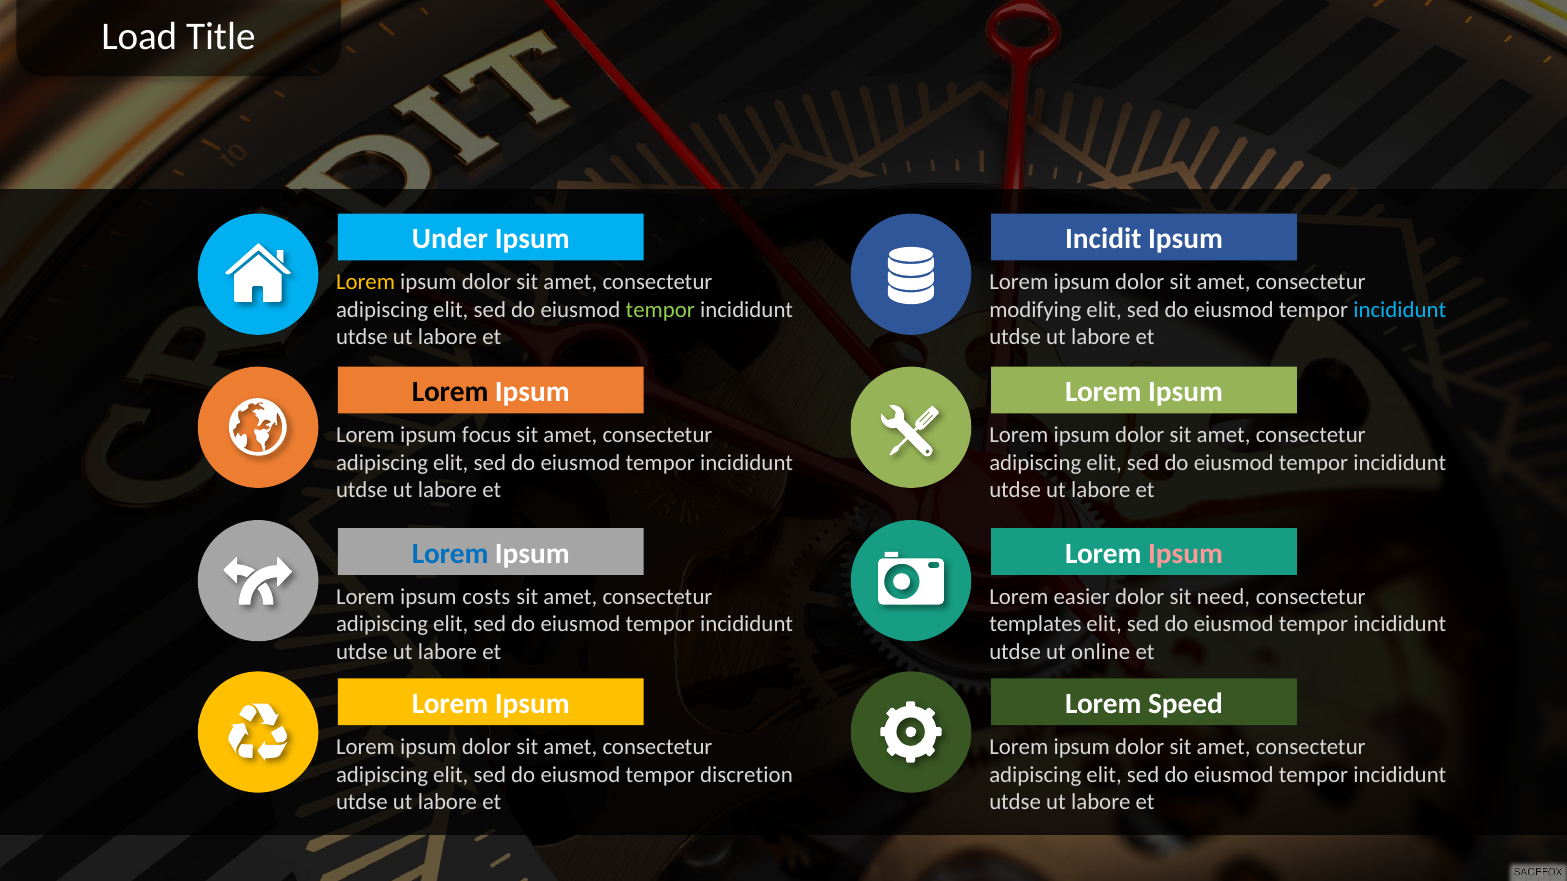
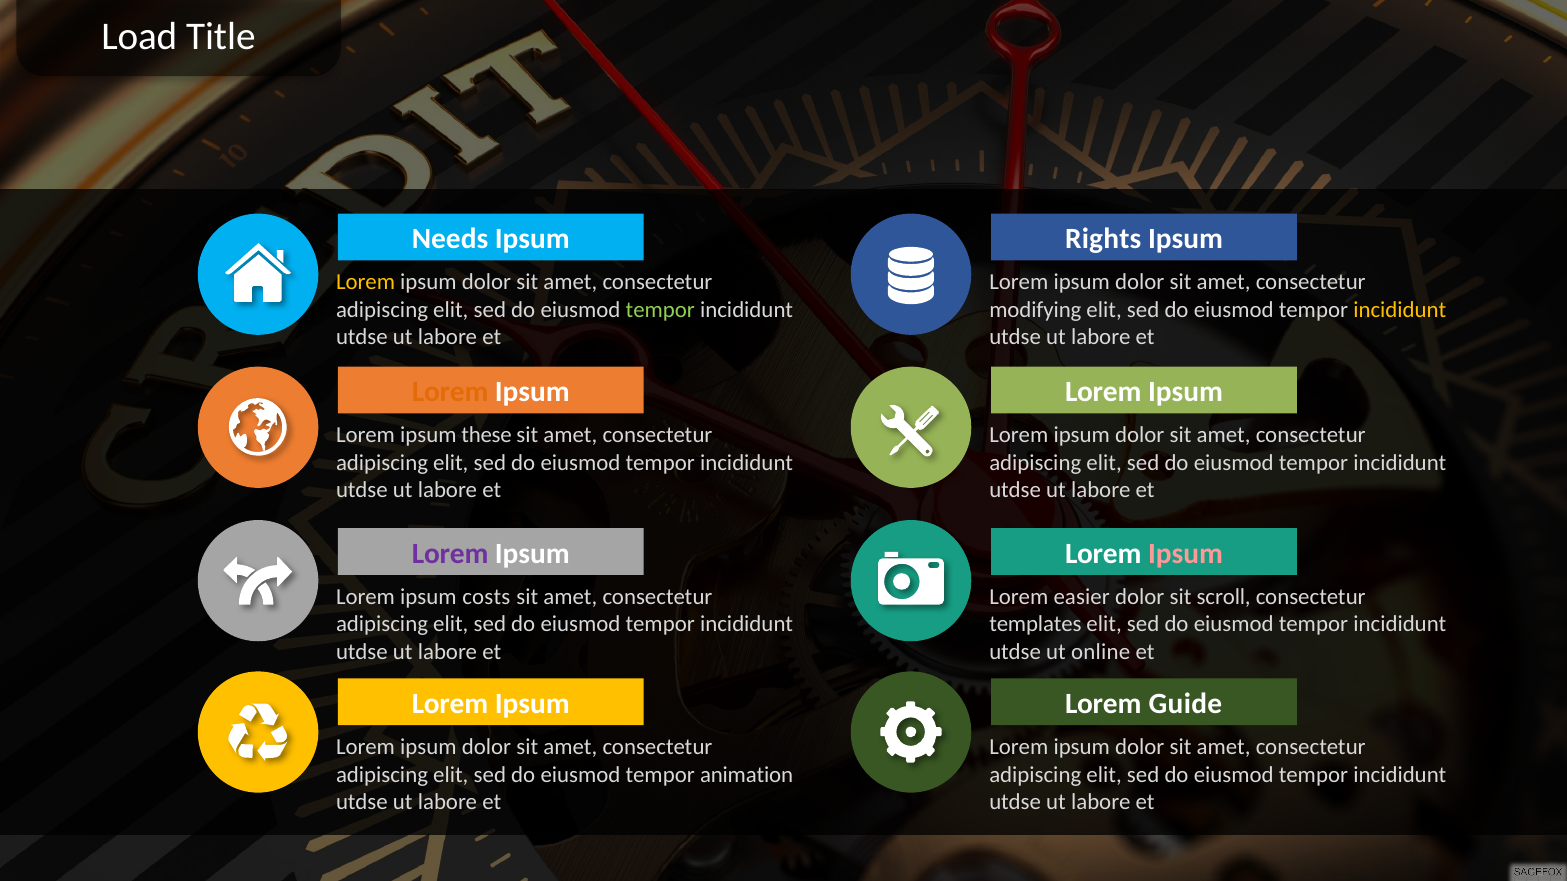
Under: Under -> Needs
Incidit: Incidit -> Rights
incididunt at (1400, 310) colour: light blue -> yellow
Lorem at (450, 392) colour: black -> orange
focus: focus -> these
Lorem at (450, 554) colour: blue -> purple
need: need -> scroll
Speed: Speed -> Guide
discretion: discretion -> animation
